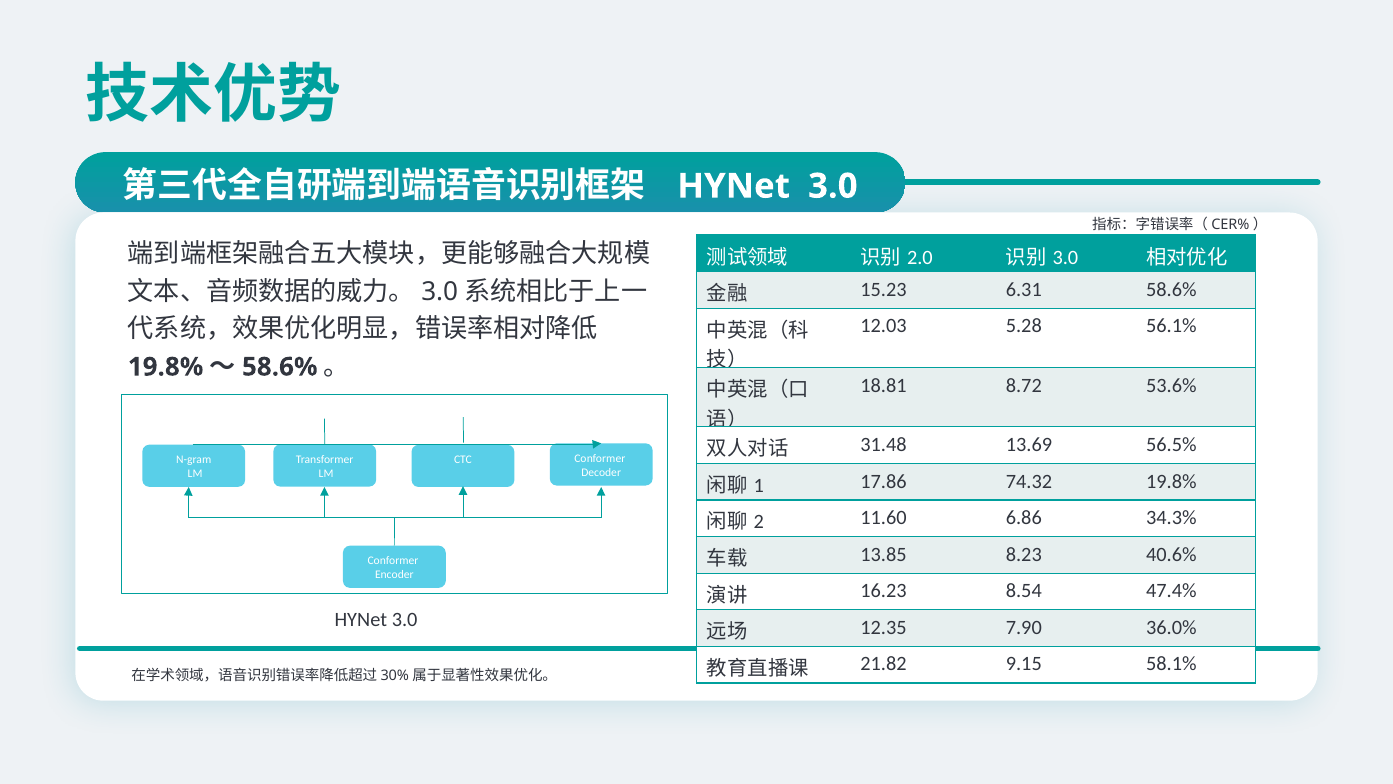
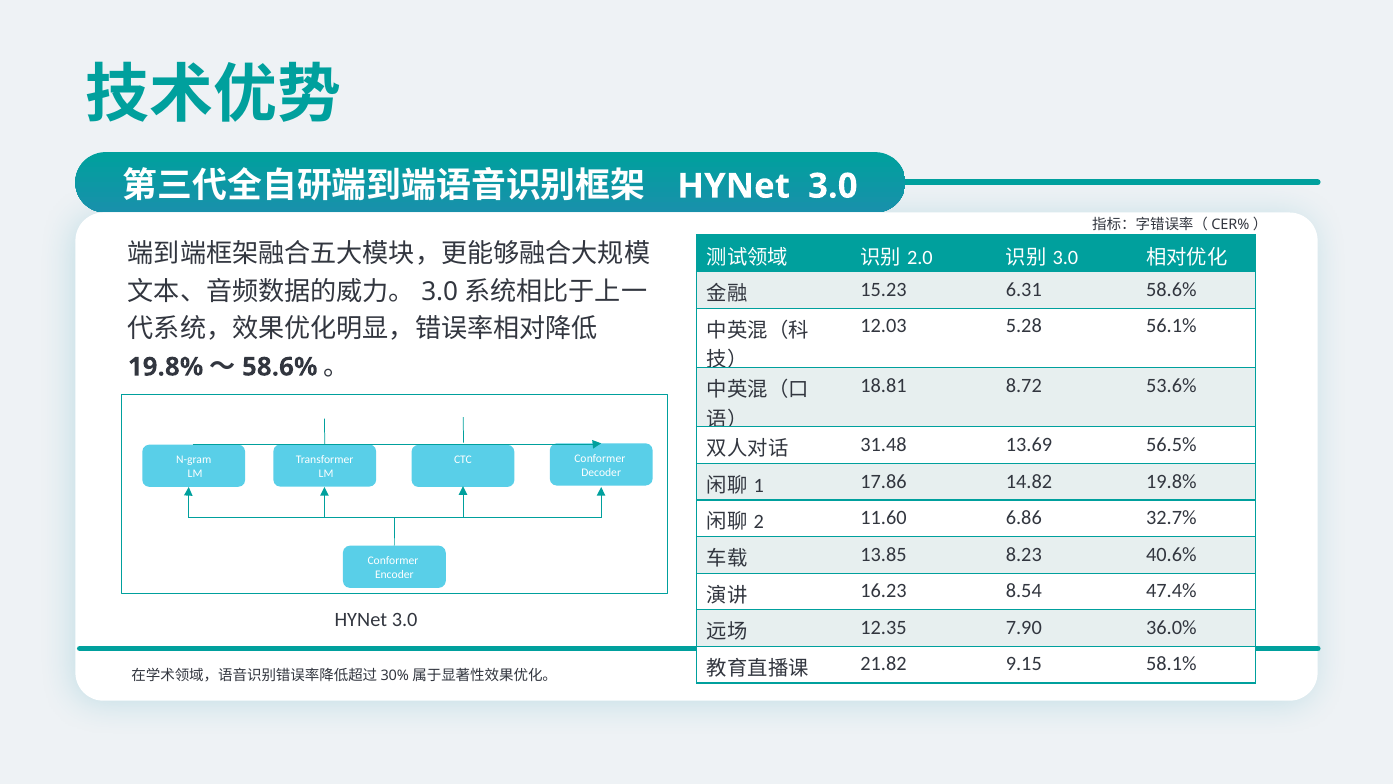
74.32: 74.32 -> 14.82
34.3%: 34.3% -> 32.7%
